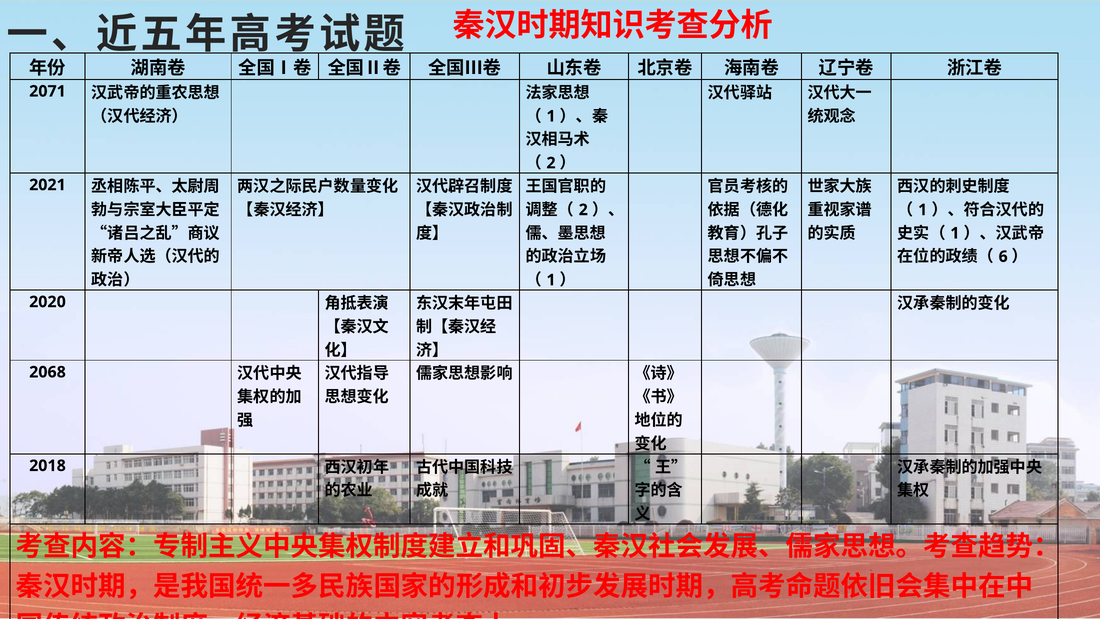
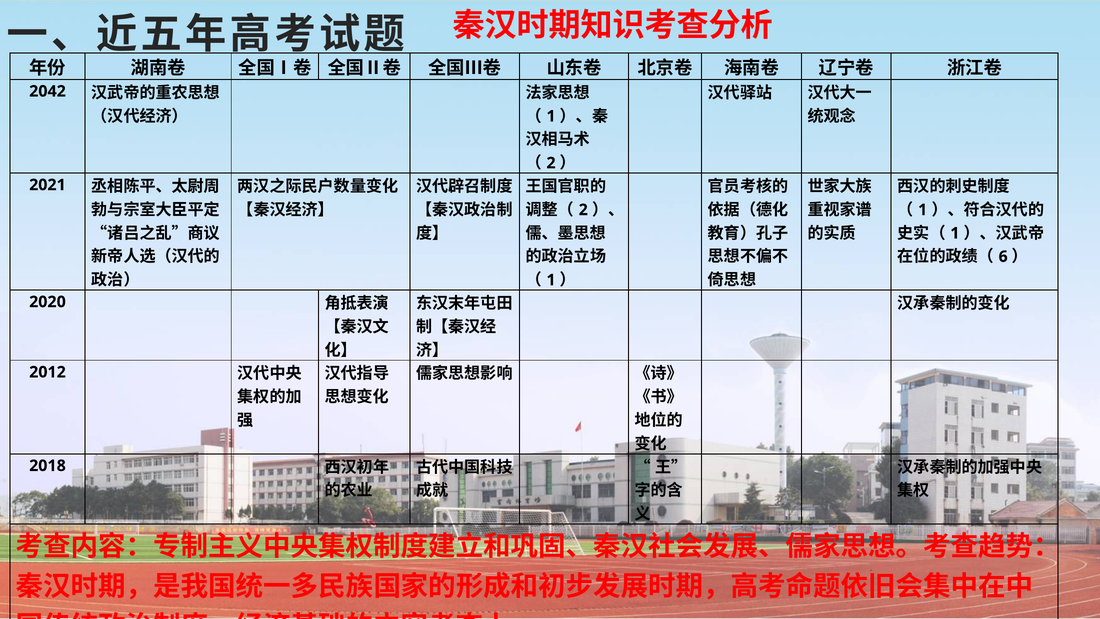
2071: 2071 -> 2042
2068: 2068 -> 2012
